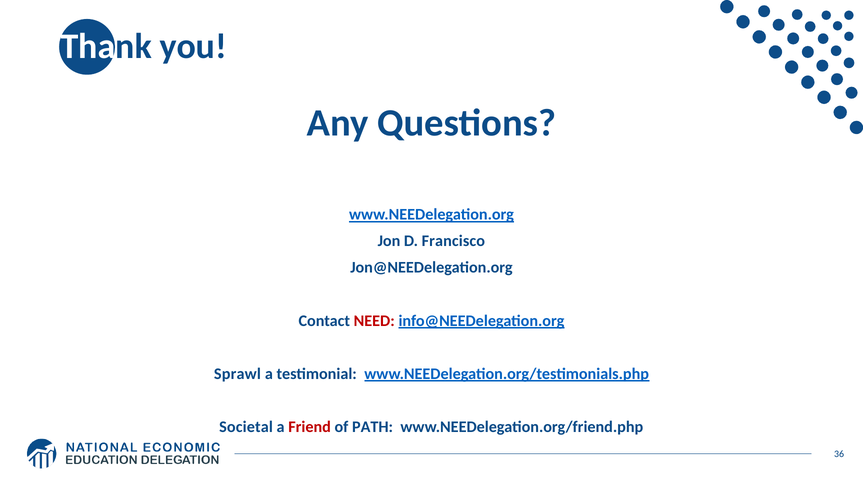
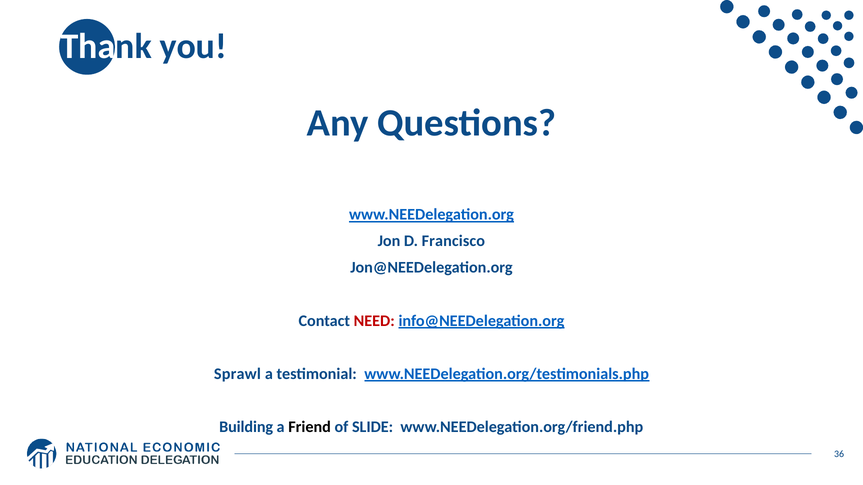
Societal: Societal -> Building
Friend colour: red -> black
PATH: PATH -> SLIDE
